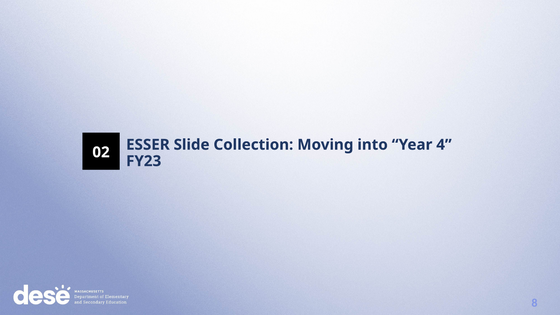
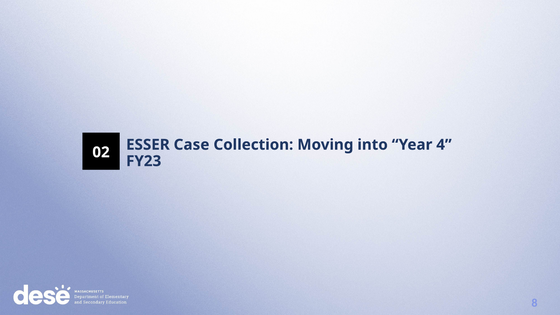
Slide: Slide -> Case
